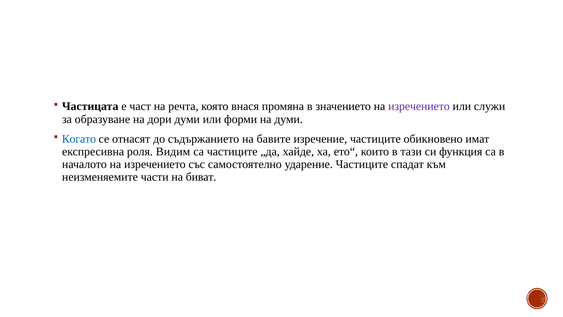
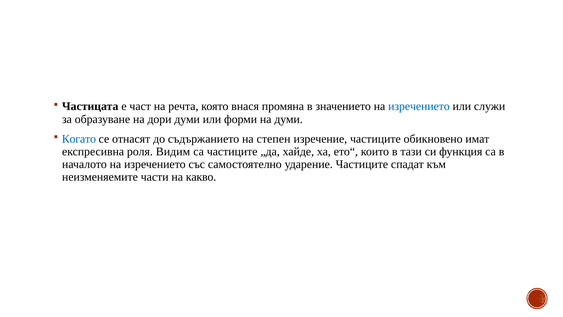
изречението at (419, 106) colour: purple -> blue
бавите: бавите -> степен
биват: биват -> какво
